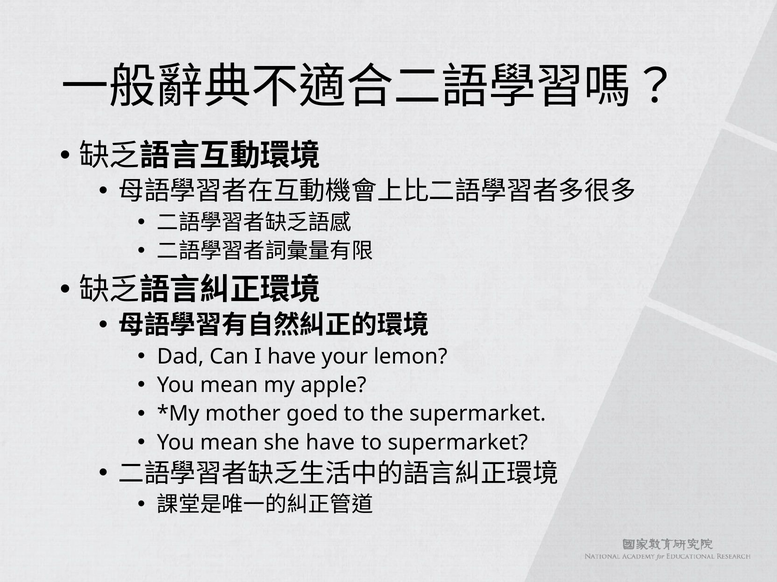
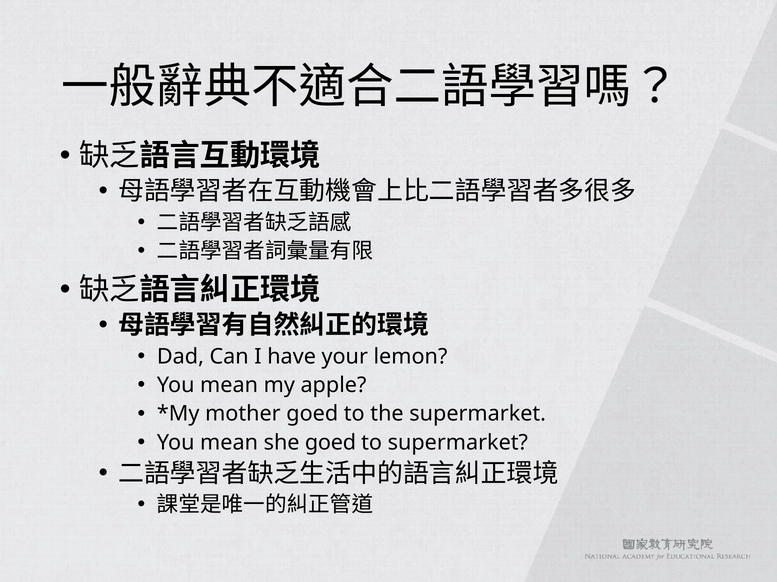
she have: have -> goed
